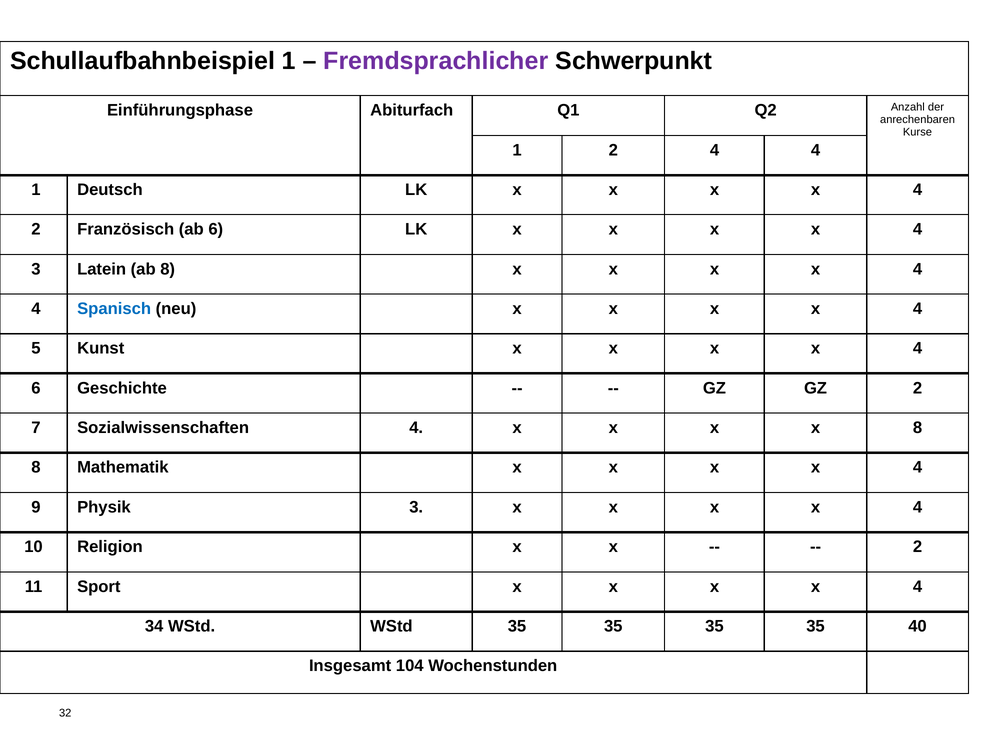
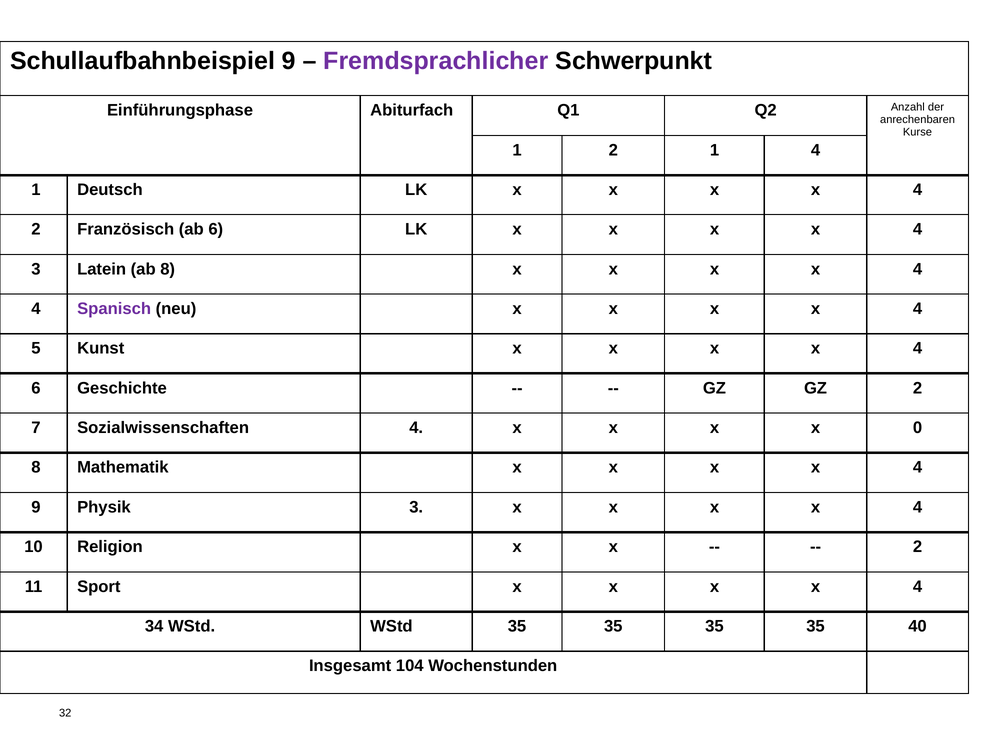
Schullaufbahnbeispiel 1: 1 -> 9
2 4: 4 -> 1
Spanisch colour: blue -> purple
x 8: 8 -> 0
